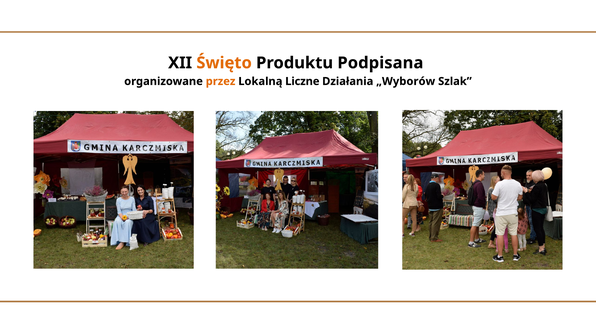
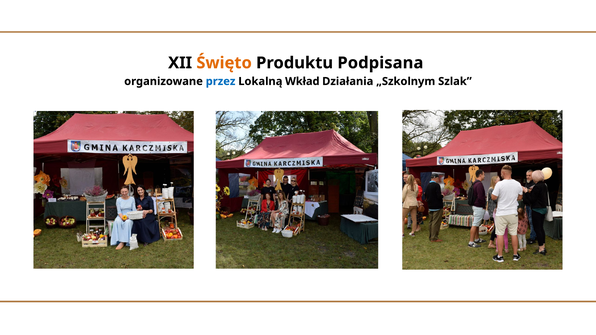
przez colour: orange -> blue
Liczne: Liczne -> Wkład
„Wyborów: „Wyborów -> „Szkolnym
